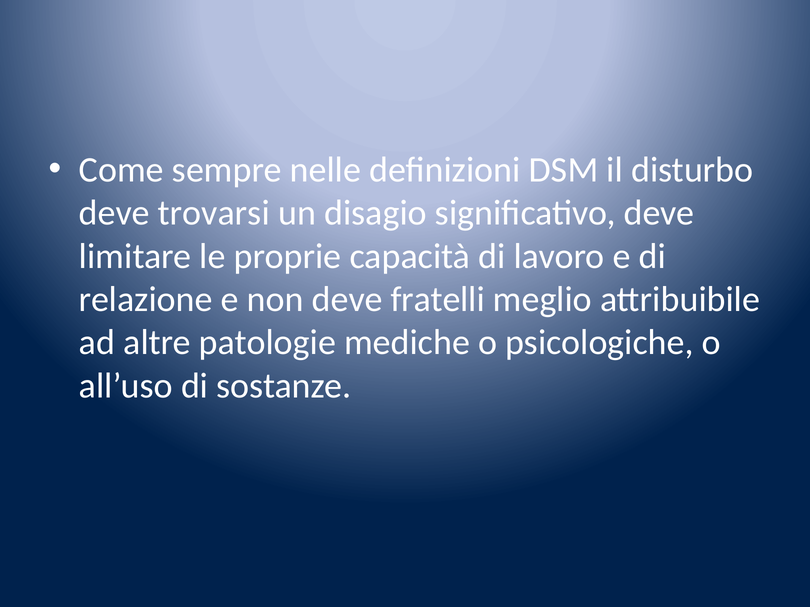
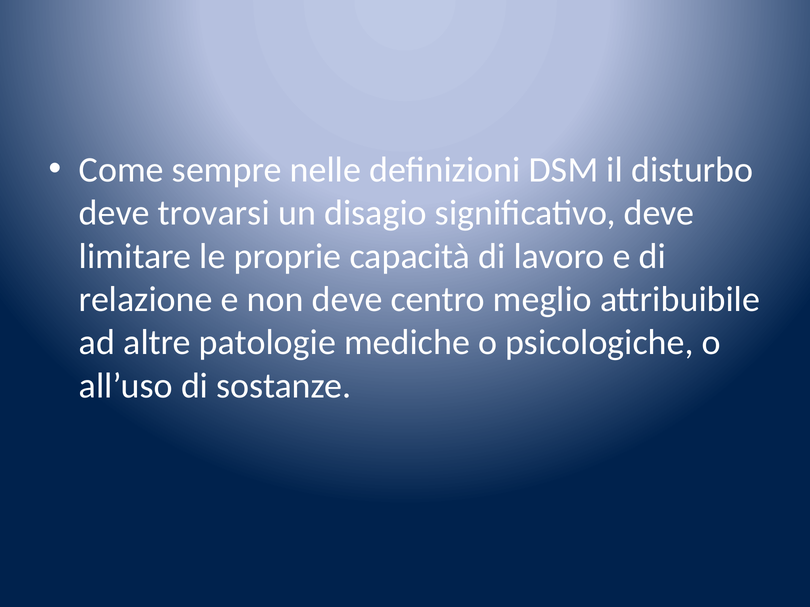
fratelli: fratelli -> centro
